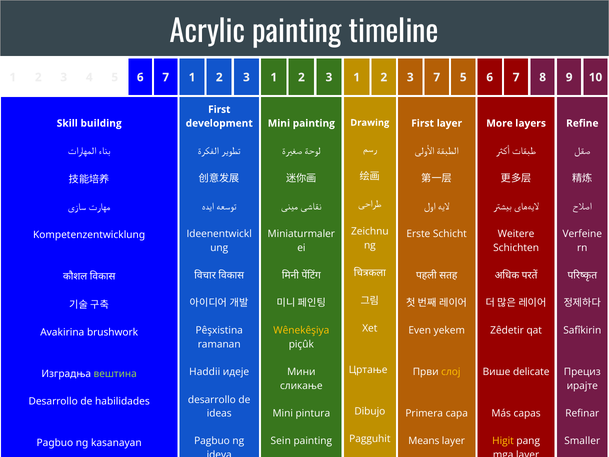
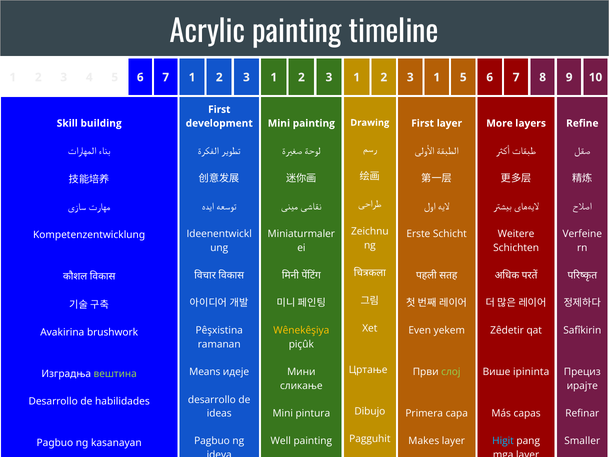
7 at (437, 77): 7 -> 1
Haddii: Haddii -> Means
слој colour: yellow -> light green
delicate: delicate -> ipininta
Sein: Sein -> Well
Means: Means -> Makes
Higit colour: yellow -> light blue
